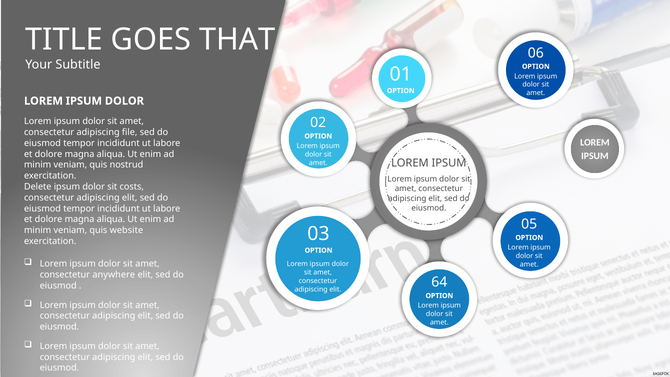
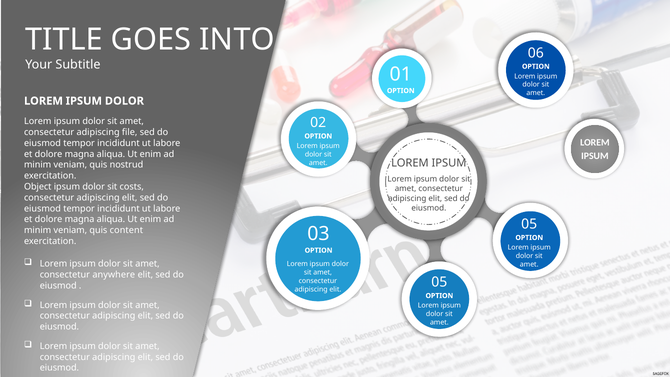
THAT: THAT -> INTO
Delete: Delete -> Object
website: website -> content
elit 64: 64 -> 05
